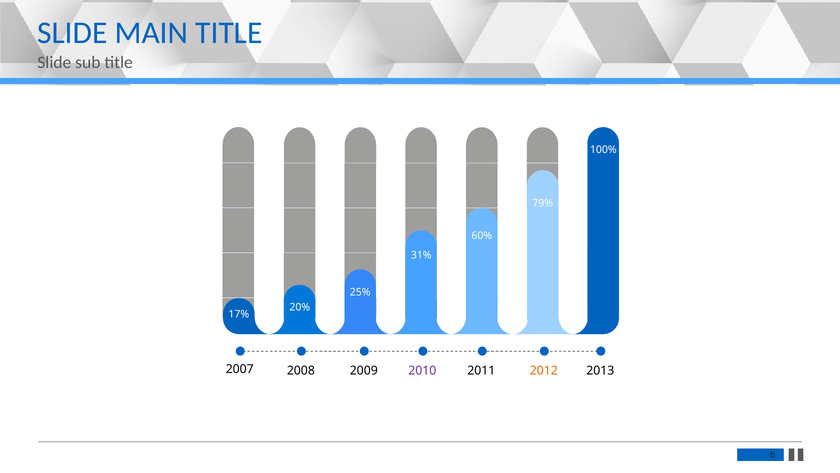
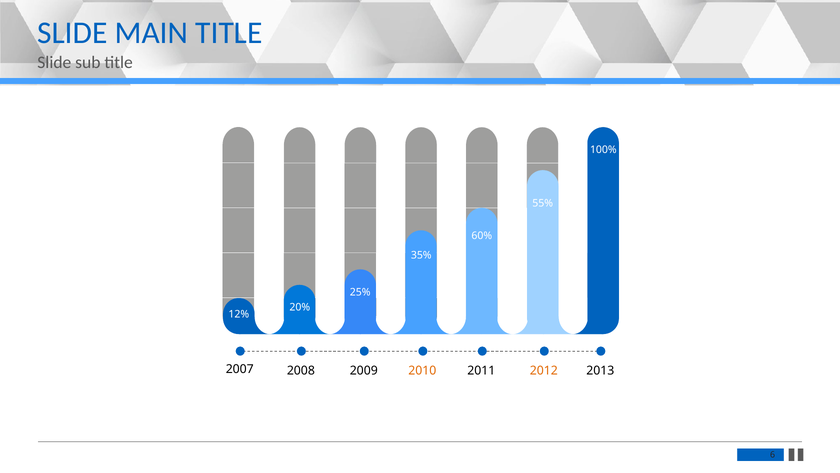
79%: 79% -> 55%
31%: 31% -> 35%
17%: 17% -> 12%
2010 colour: purple -> orange
